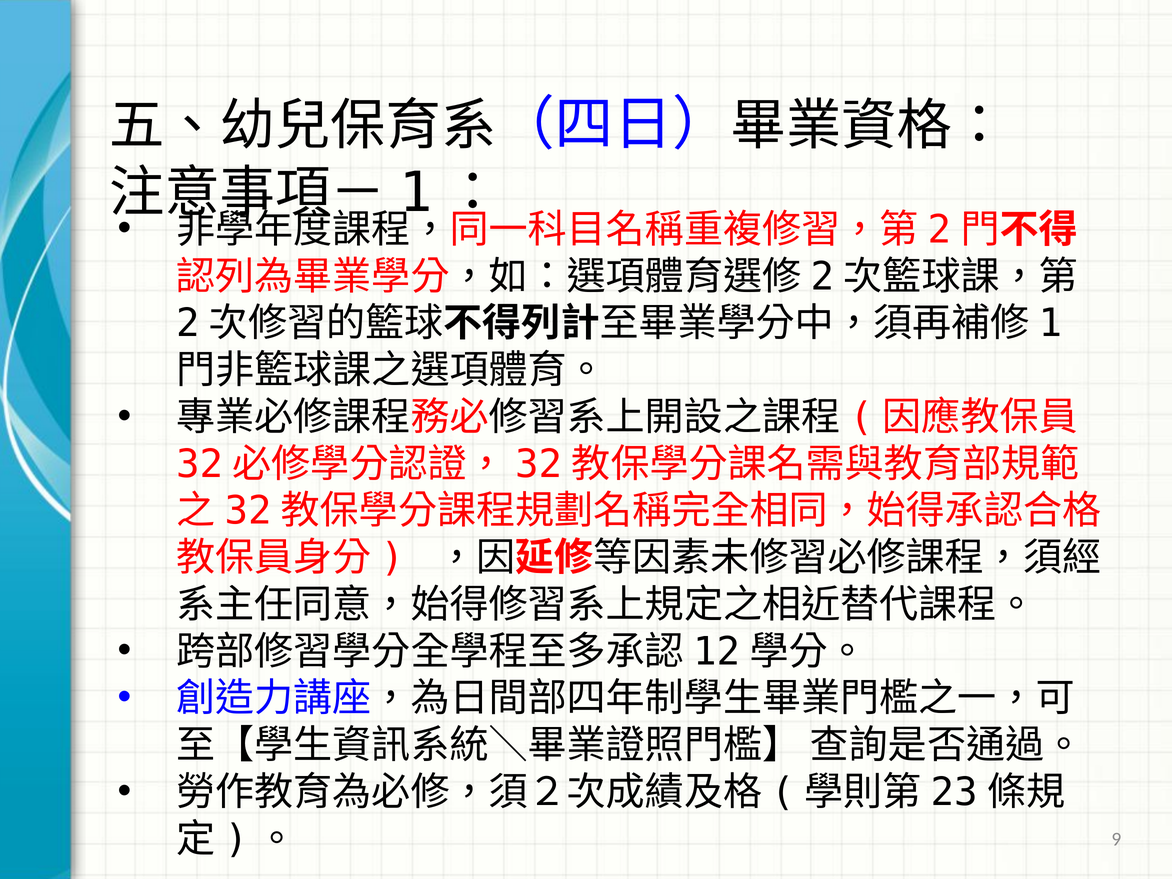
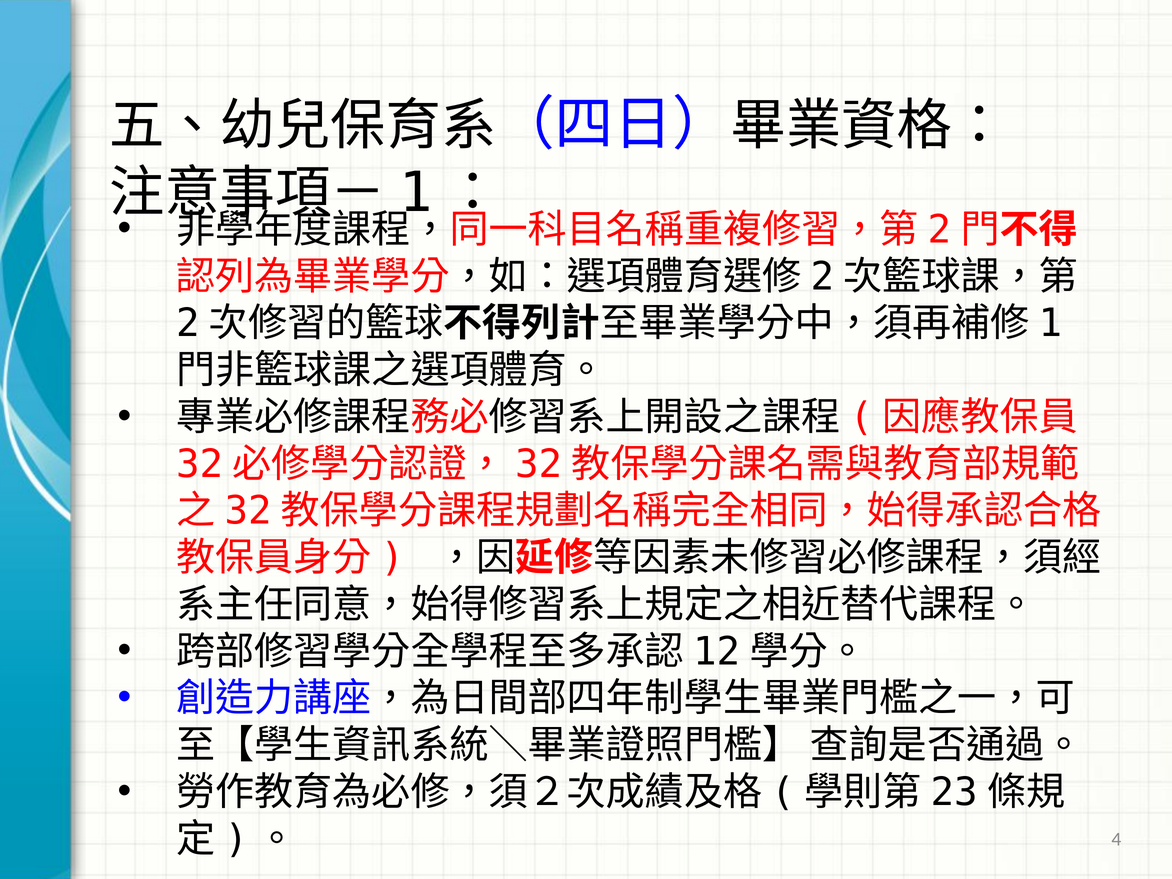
9: 9 -> 4
